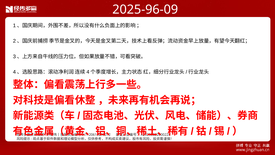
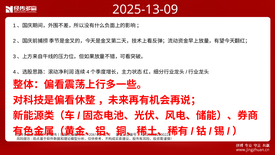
2025-96-09: 2025-96-09 -> 2025-13-09
